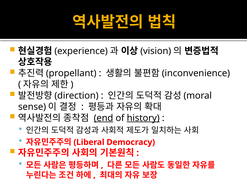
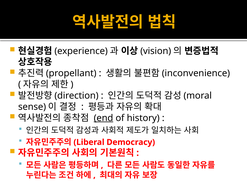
history underline: present -> none
